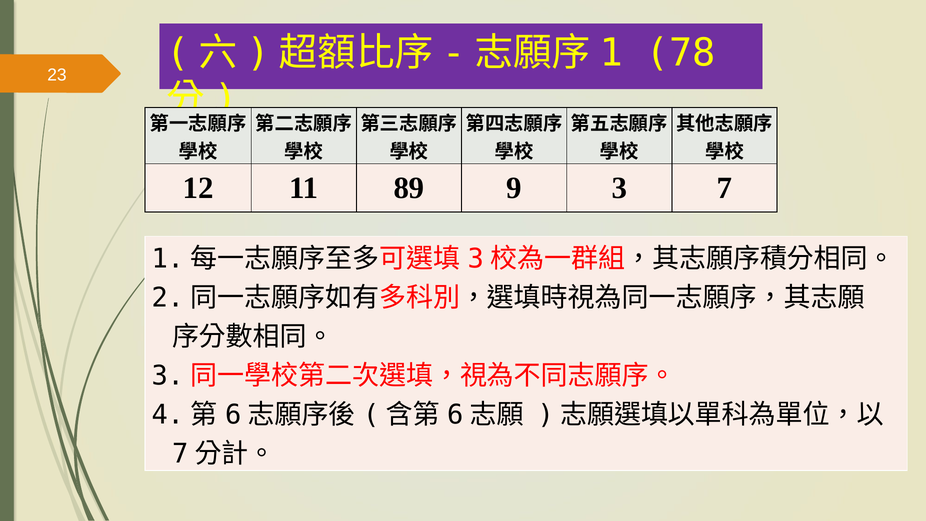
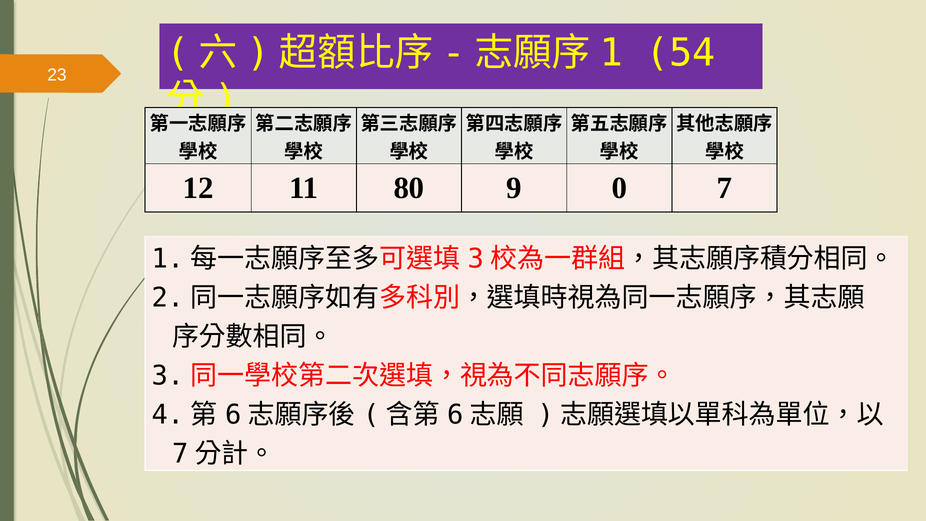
78: 78 -> 54
89: 89 -> 80
3: 3 -> 0
